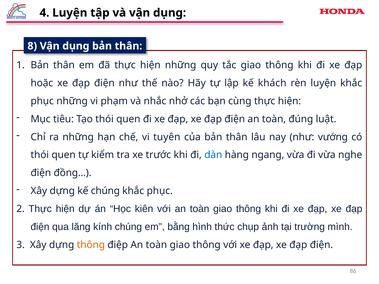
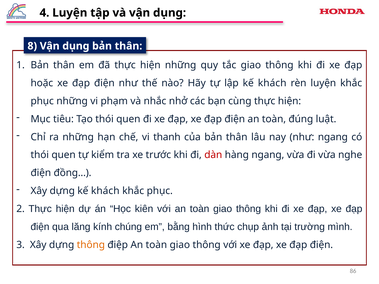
tuyên: tuyên -> thanh
như vướng: vướng -> ngang
dàn colour: blue -> red
dựng kế chúng: chúng -> khách
